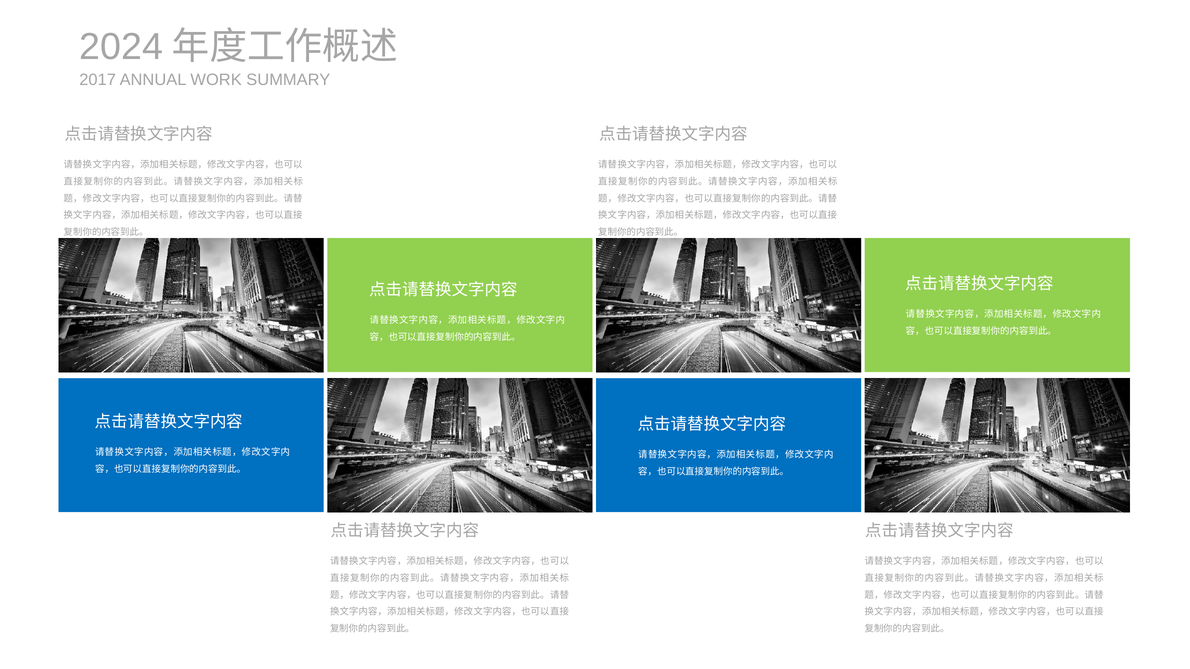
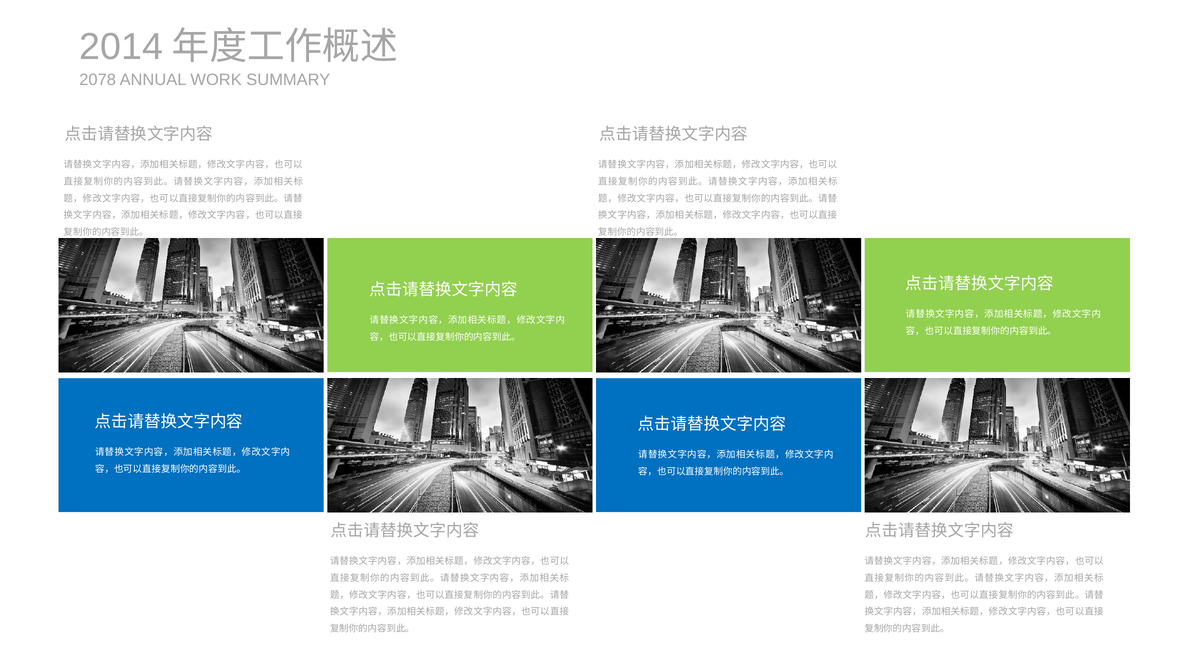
2024: 2024 -> 2014
2017: 2017 -> 2078
